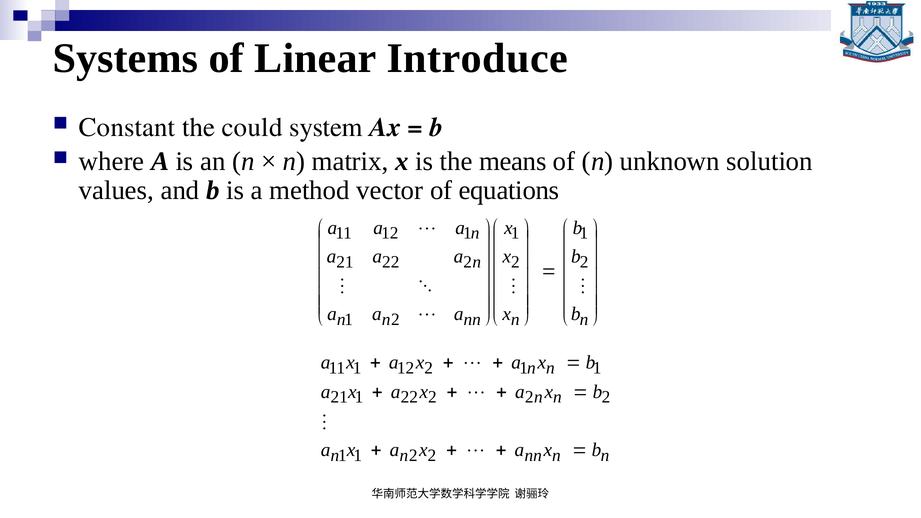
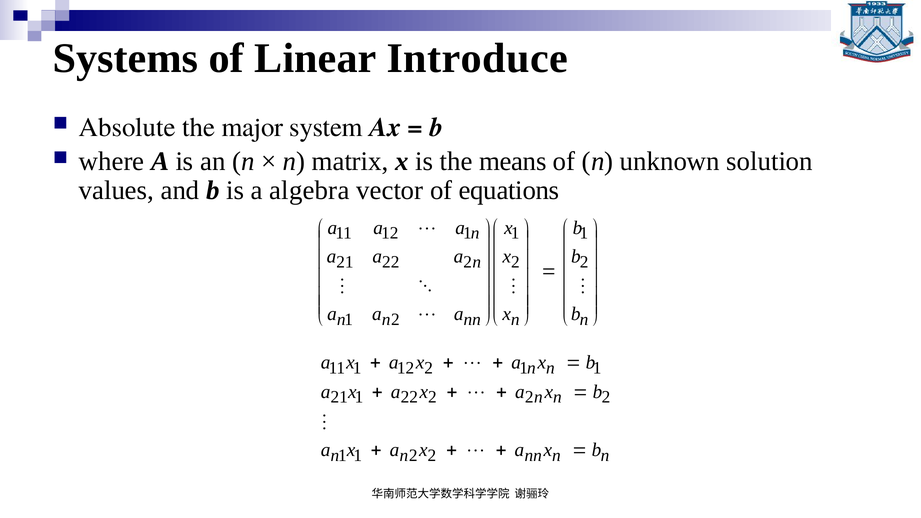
Constant: Constant -> Absolute
could: could -> major
method: method -> algebra
